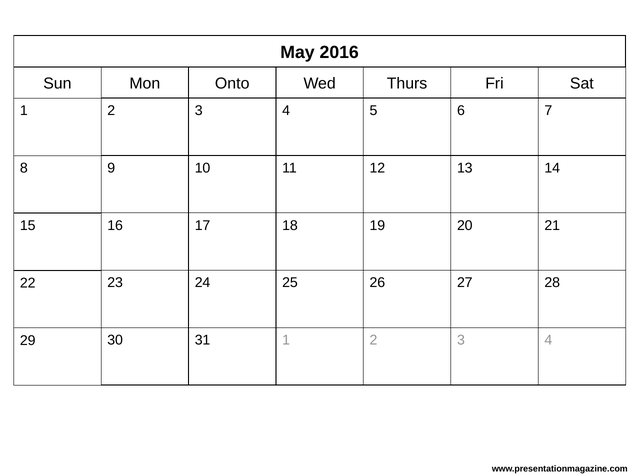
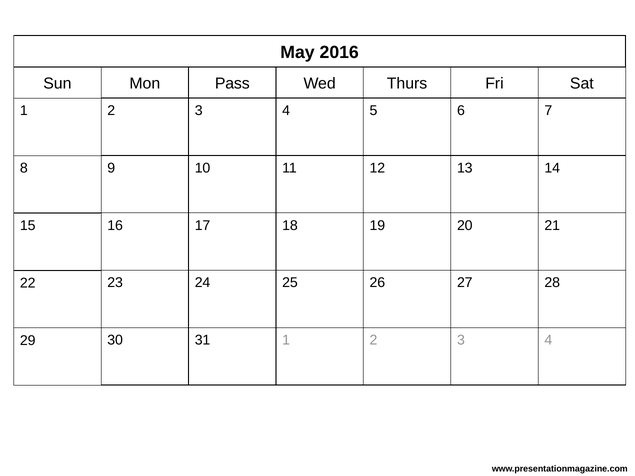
Onto: Onto -> Pass
